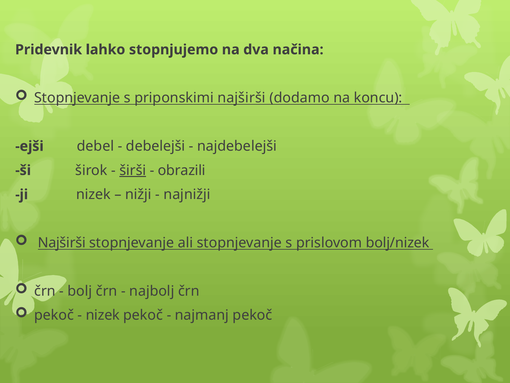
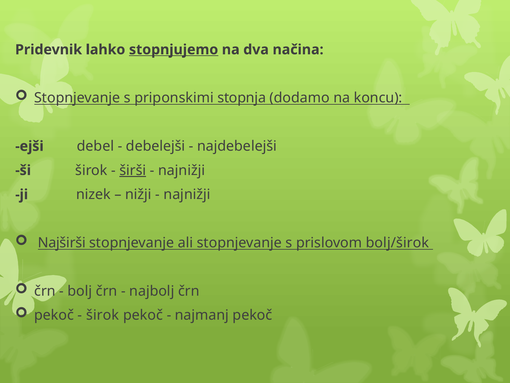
stopnjujemo underline: none -> present
priponskimi najširši: najširši -> stopnja
obrazili at (182, 170): obrazili -> najnižji
bolj/nizek: bolj/nizek -> bolj/širok
nizek at (103, 315): nizek -> širok
